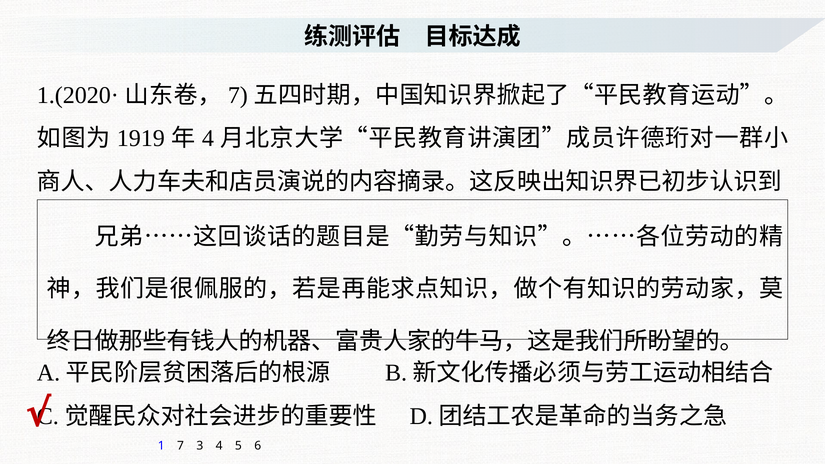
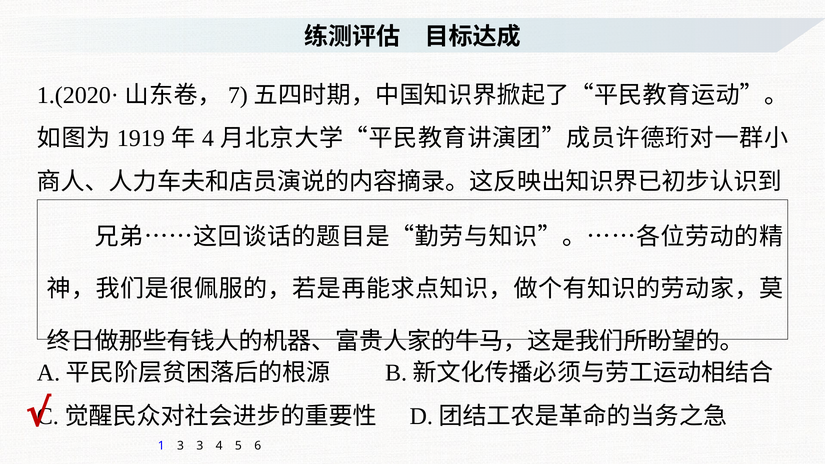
1 7: 7 -> 3
